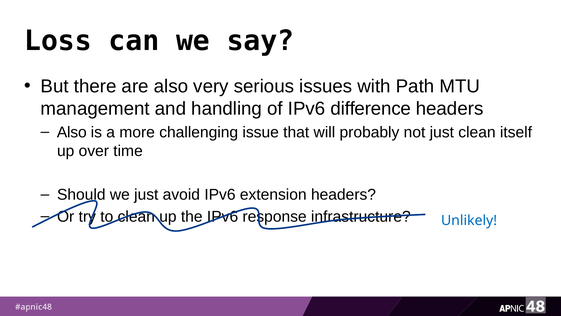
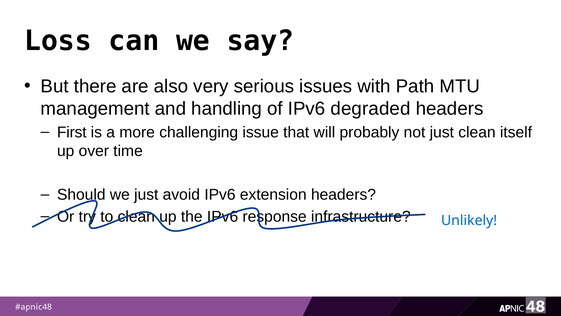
difference: difference -> degraded
Also at (72, 132): Also -> First
